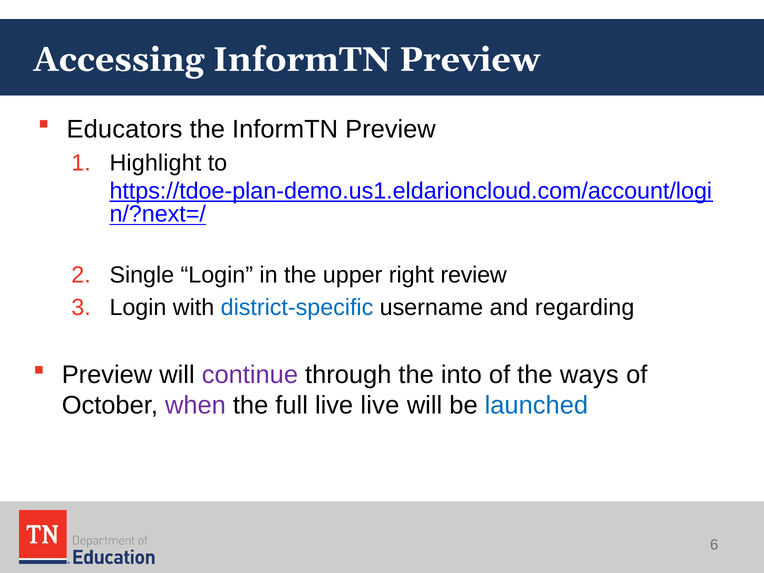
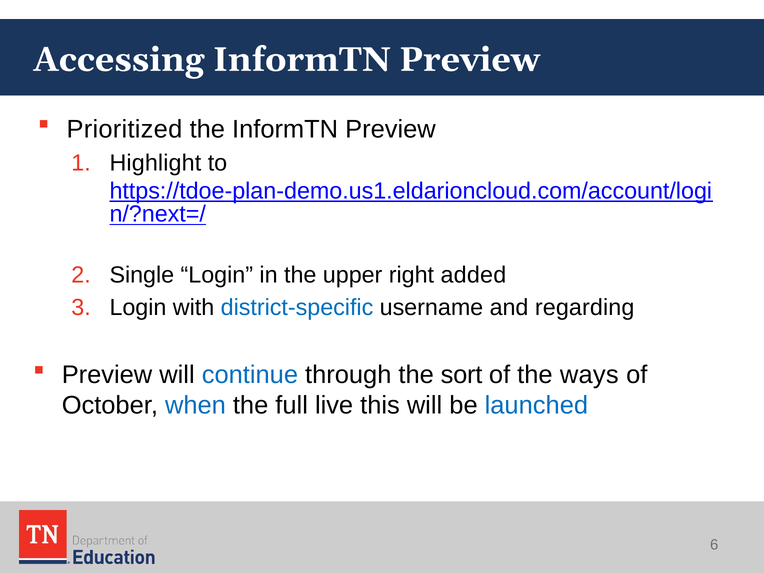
Educators: Educators -> Prioritized
review: review -> added
continue colour: purple -> blue
into: into -> sort
when colour: purple -> blue
live live: live -> this
